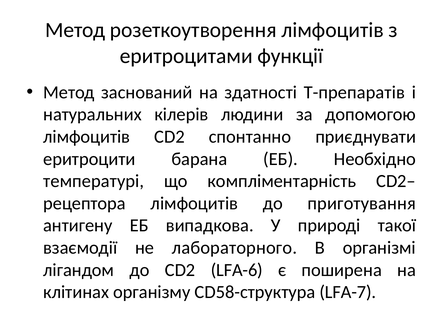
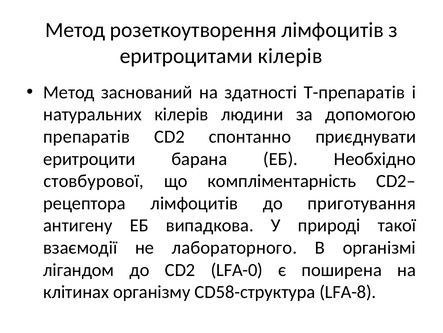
еритроцитами функції: функції -> кілерів
лімфоцитів at (87, 136): лімфоцитів -> препаратів
температурі: температурі -> стовбурової
LFA-6: LFA-6 -> LFA-0
LFA-7: LFA-7 -> LFA-8
